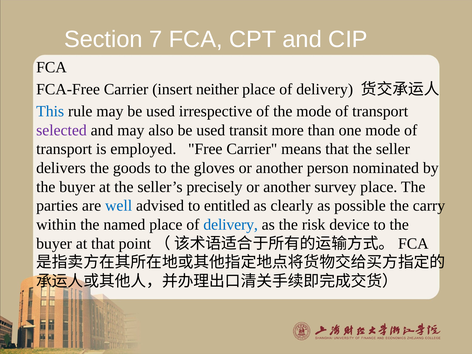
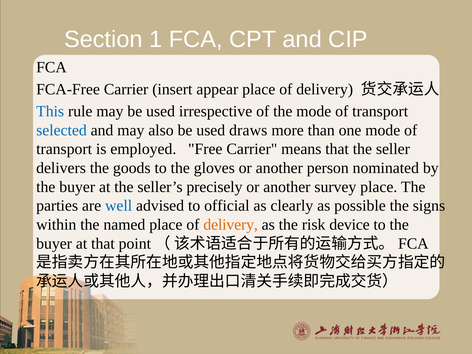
7: 7 -> 1
neither: neither -> appear
selected colour: purple -> blue
transit: transit -> draws
entitled: entitled -> official
carry: carry -> signs
delivery at (231, 225) colour: blue -> orange
